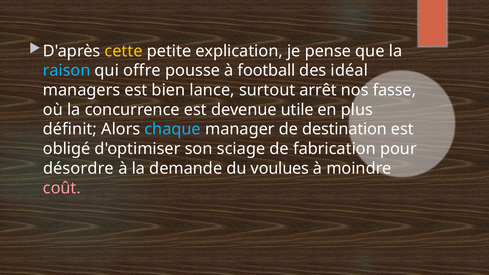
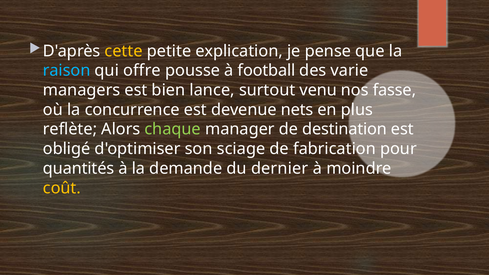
idéal: idéal -> varie
arrêt: arrêt -> venu
utile: utile -> nets
définit: définit -> reflète
chaque colour: light blue -> light green
désordre: désordre -> quantités
voulues: voulues -> dernier
coût colour: pink -> yellow
